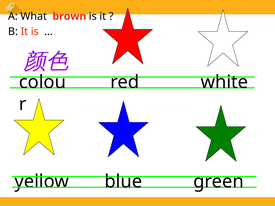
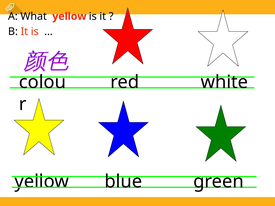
What brown: brown -> yellow
